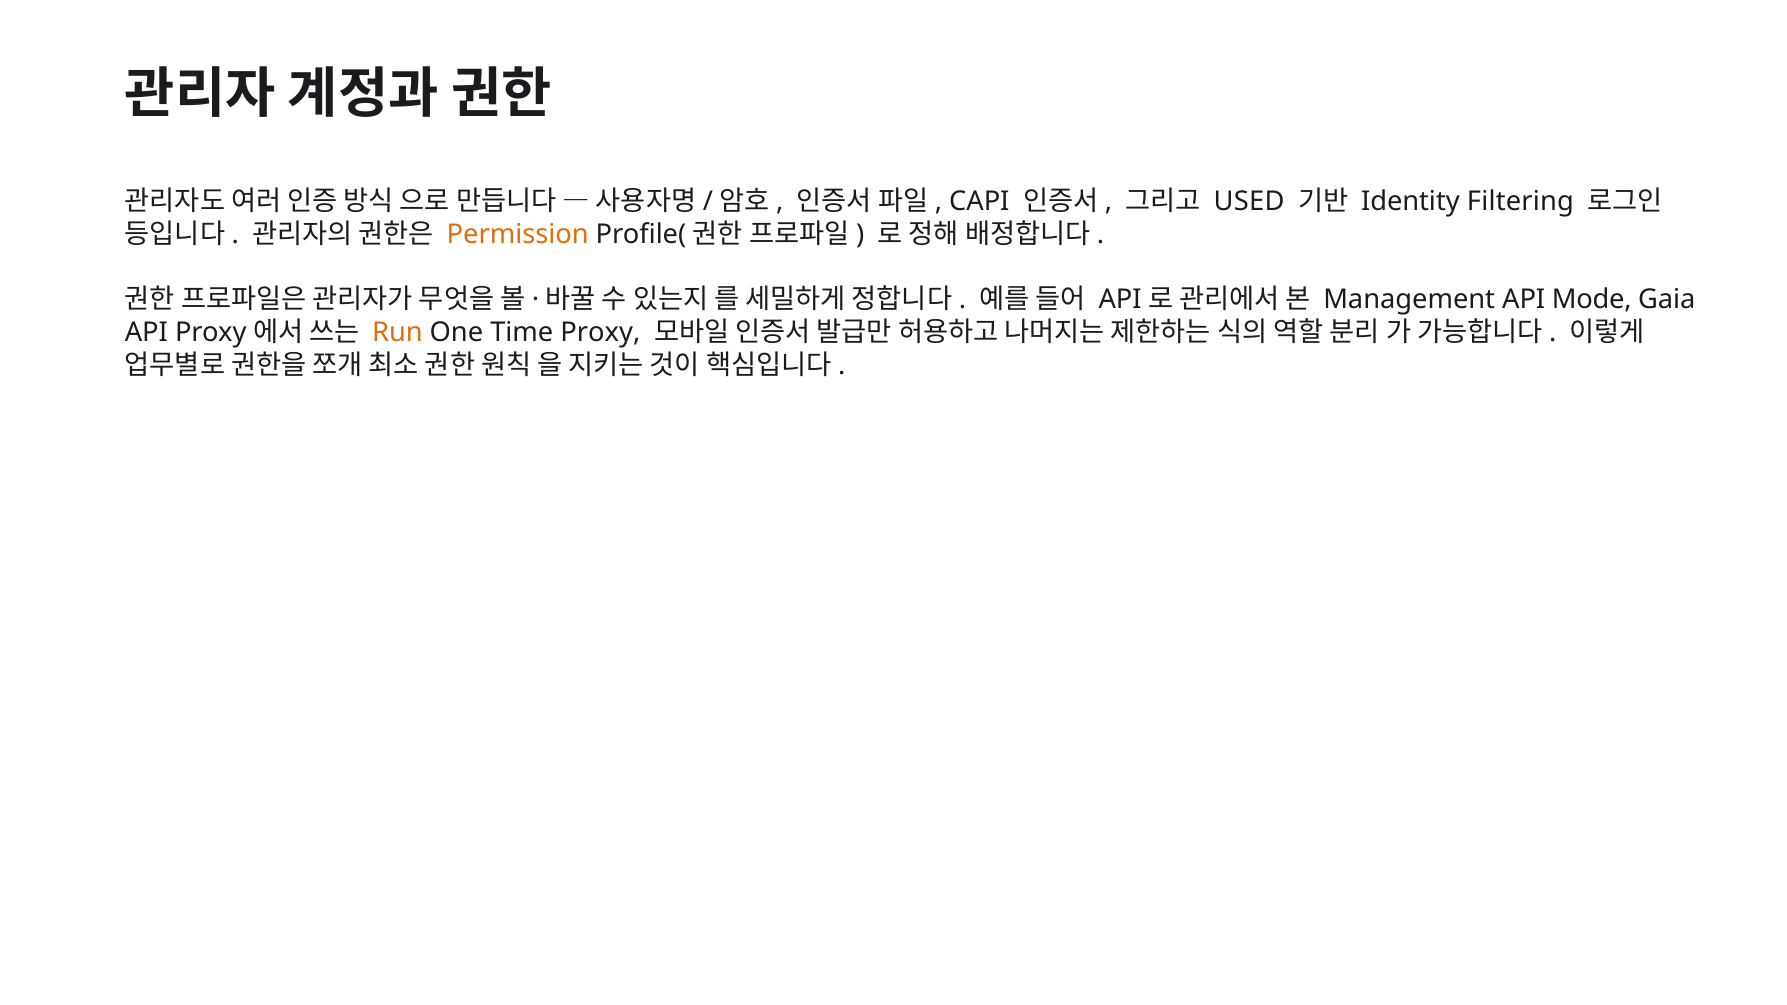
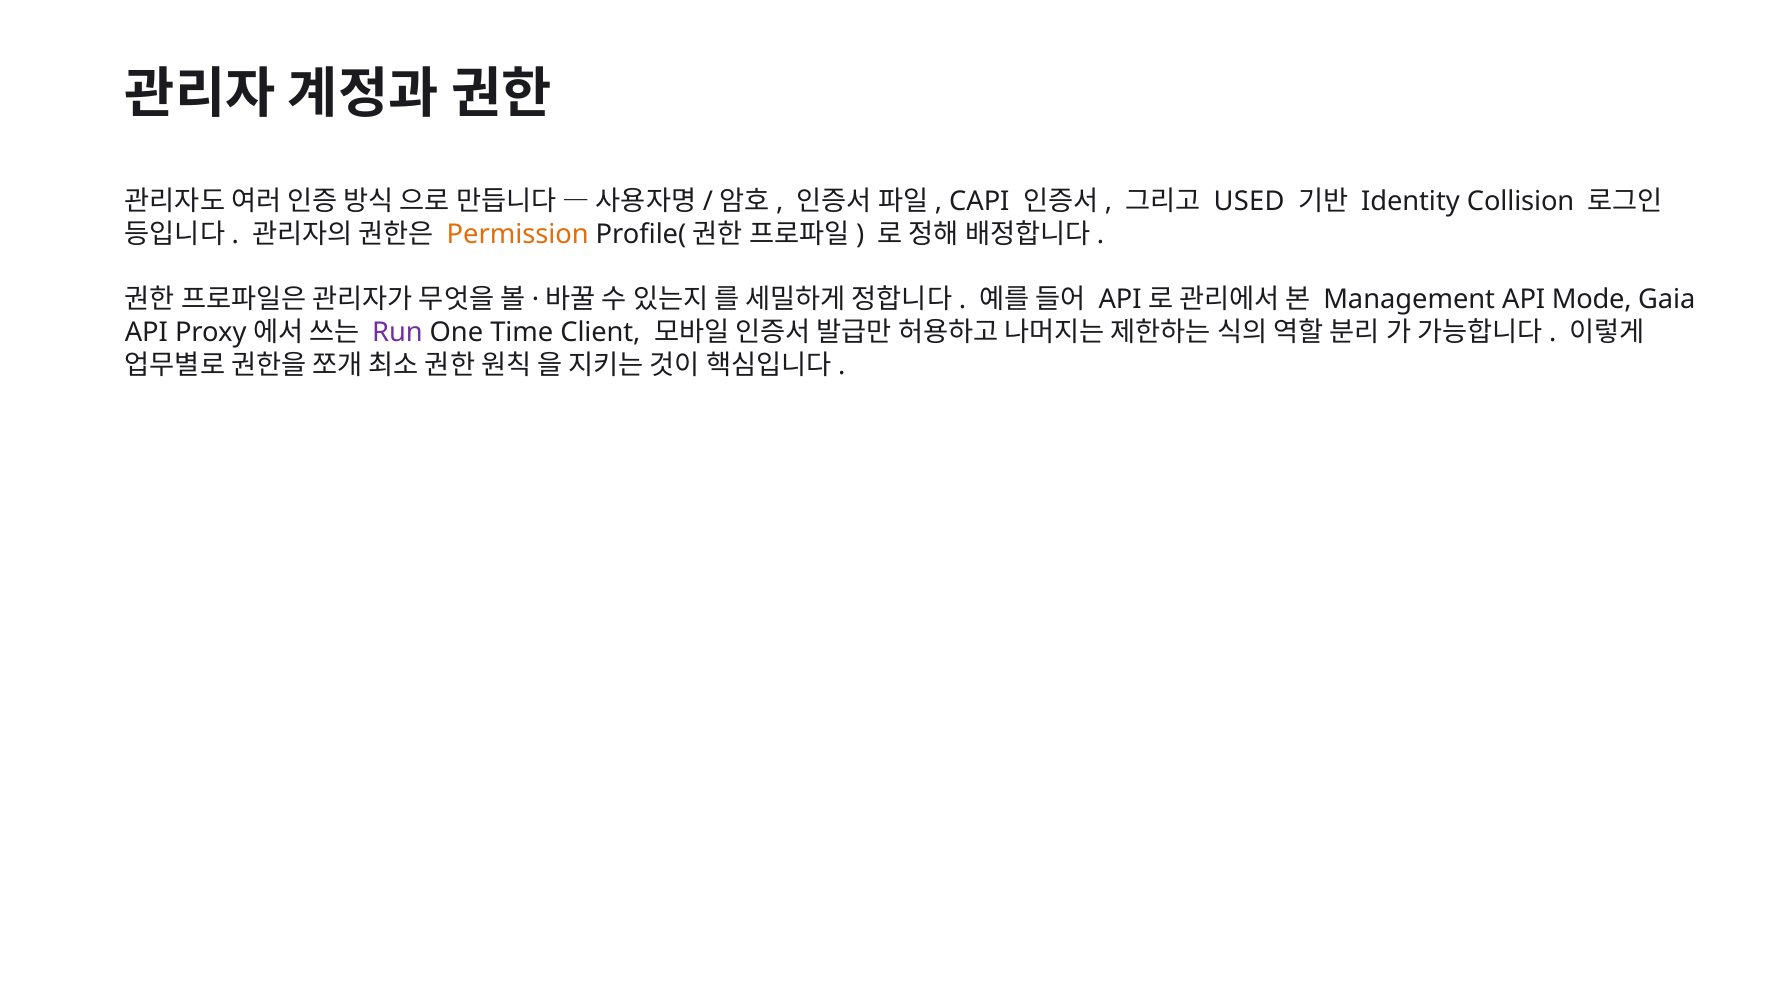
Filtering: Filtering -> Collision
Run colour: orange -> purple
Time Proxy: Proxy -> Client
